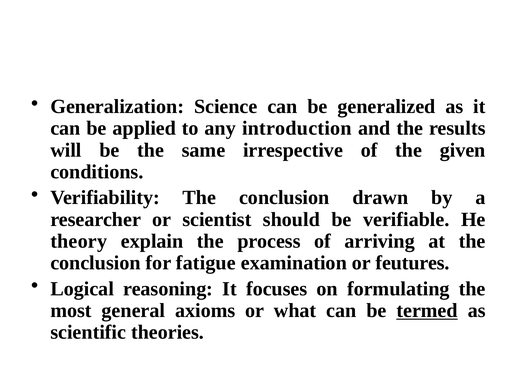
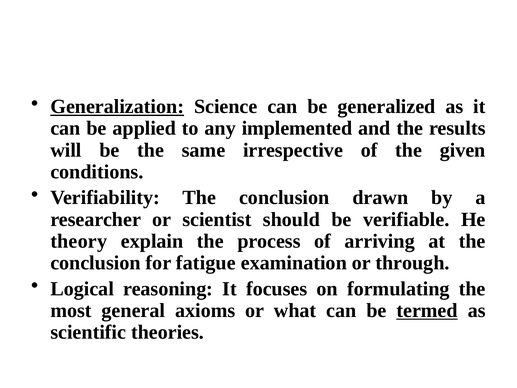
Generalization underline: none -> present
introduction: introduction -> implemented
feutures: feutures -> through
